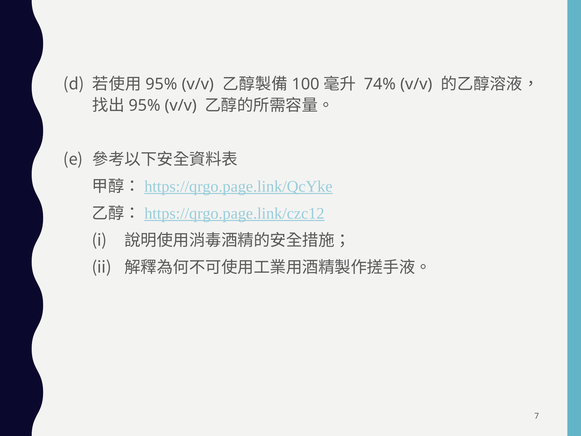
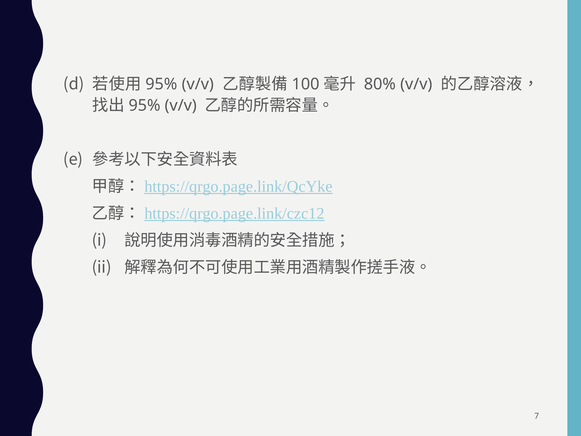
74%: 74% -> 80%
